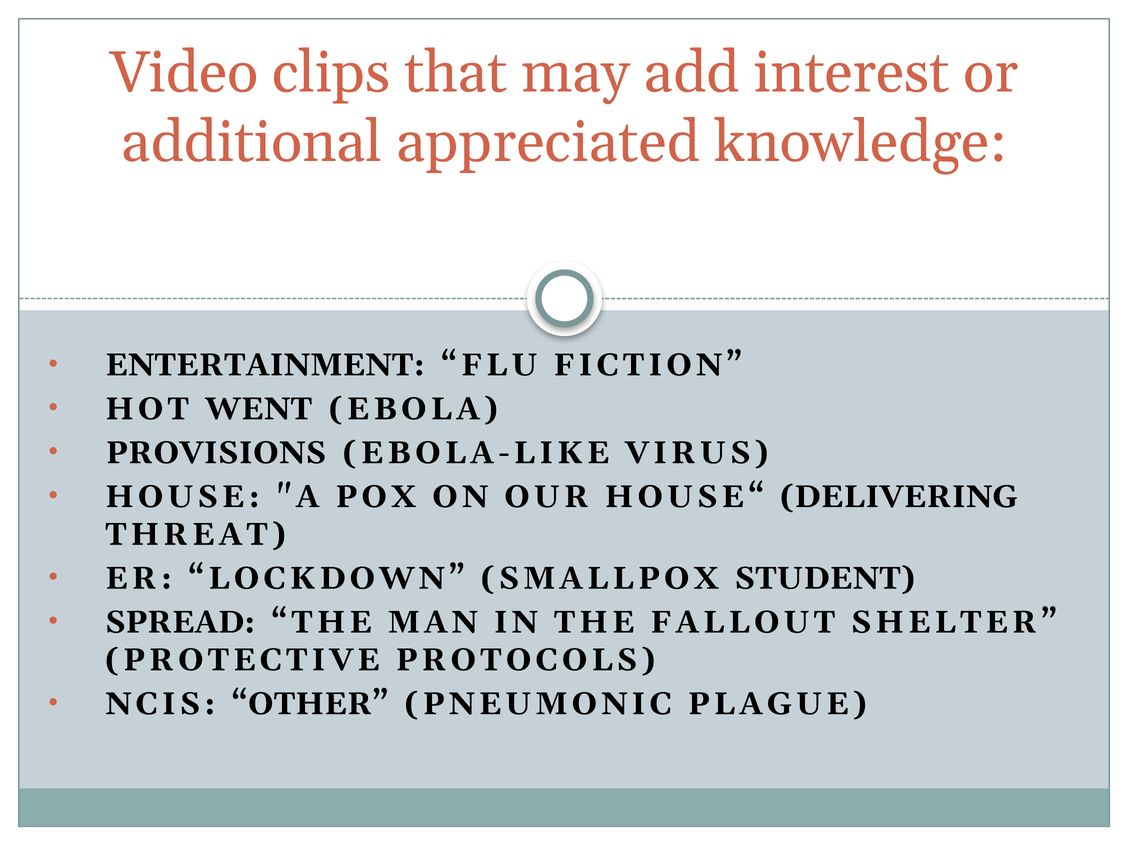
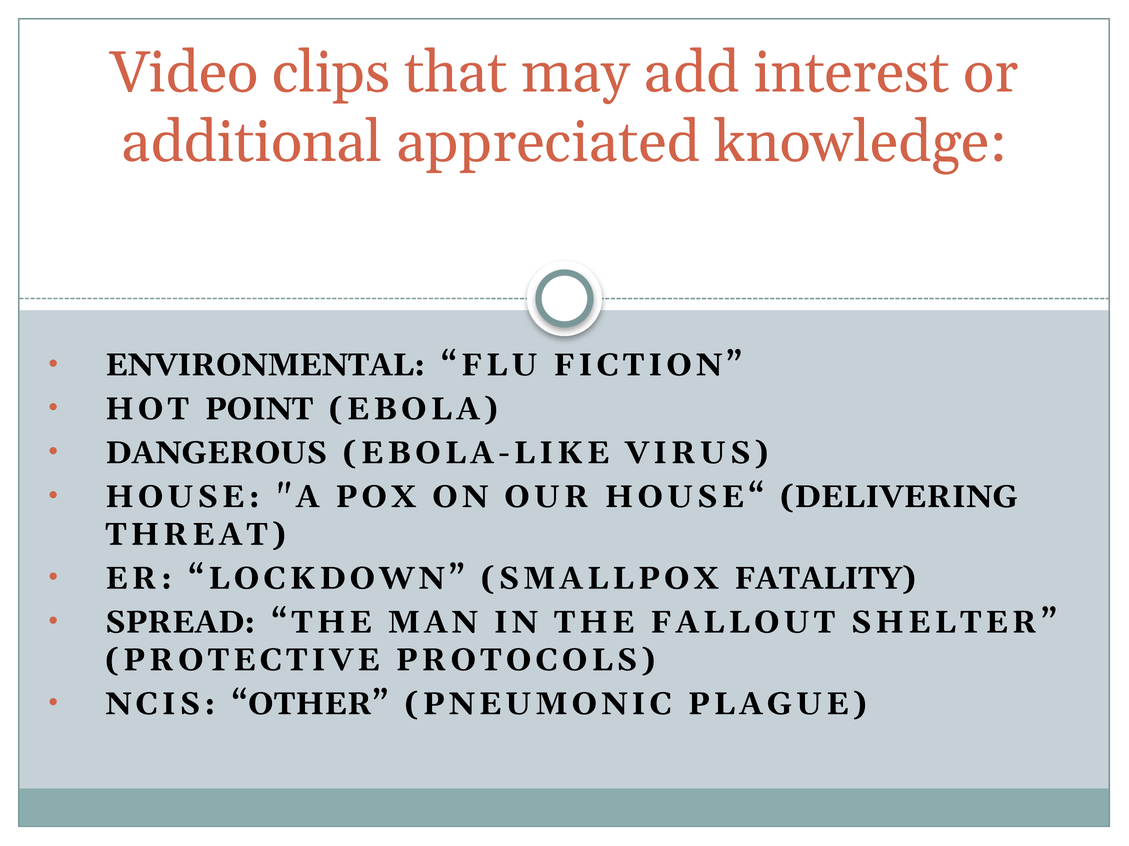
ENTERTAINMENT: ENTERTAINMENT -> ENVIRONMENTAL
WENT: WENT -> POINT
PROVISIONS: PROVISIONS -> DANGEROUS
STUDENT: STUDENT -> FATALITY
